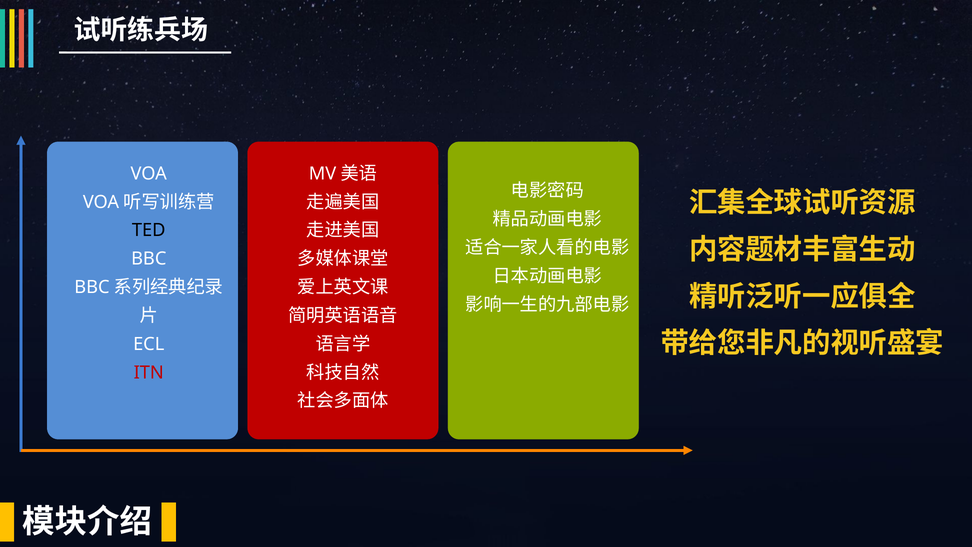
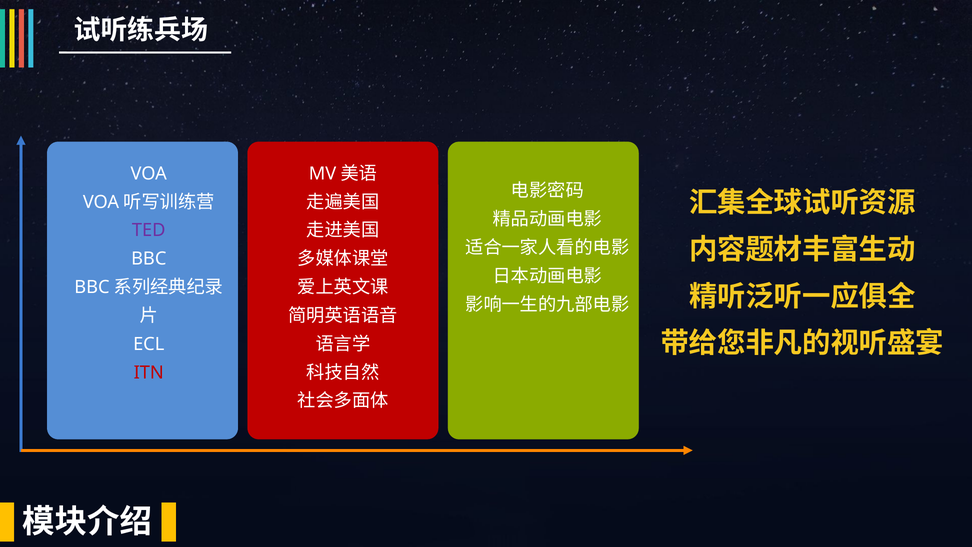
TED colour: black -> purple
